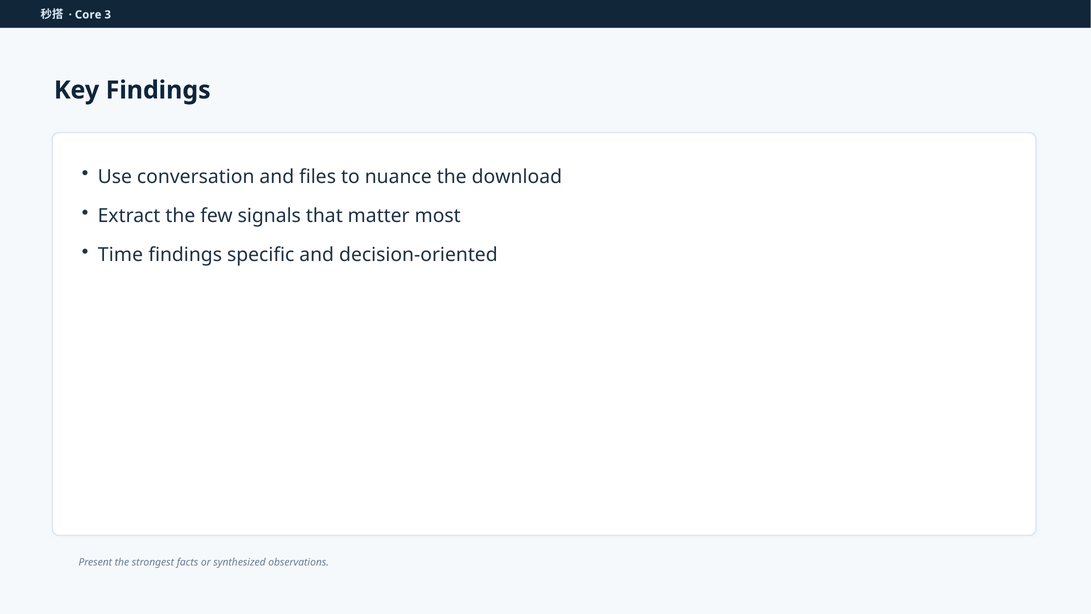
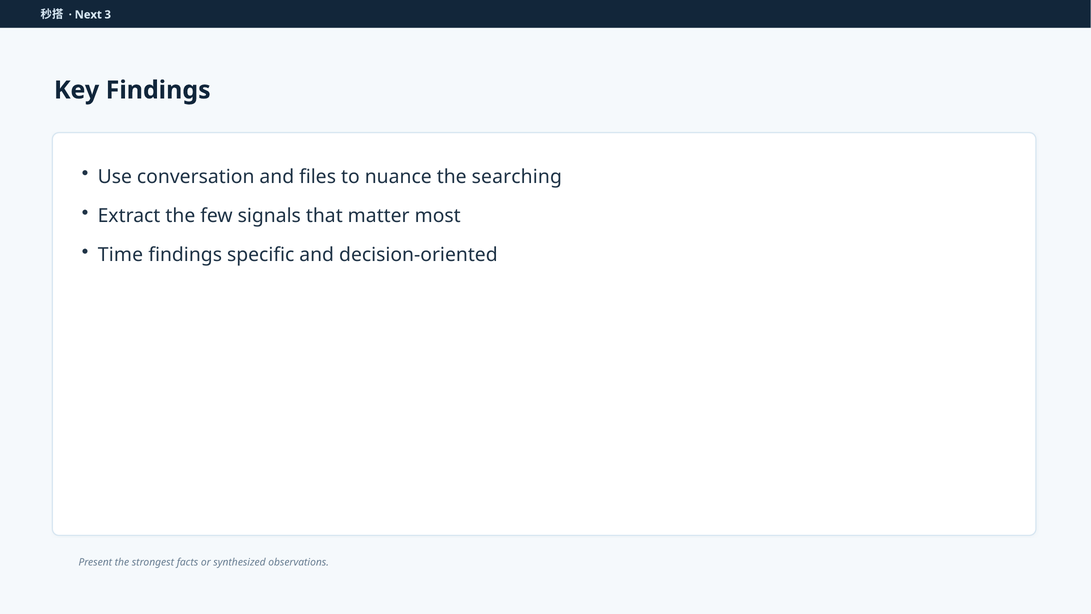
Core: Core -> Next
download: download -> searching
